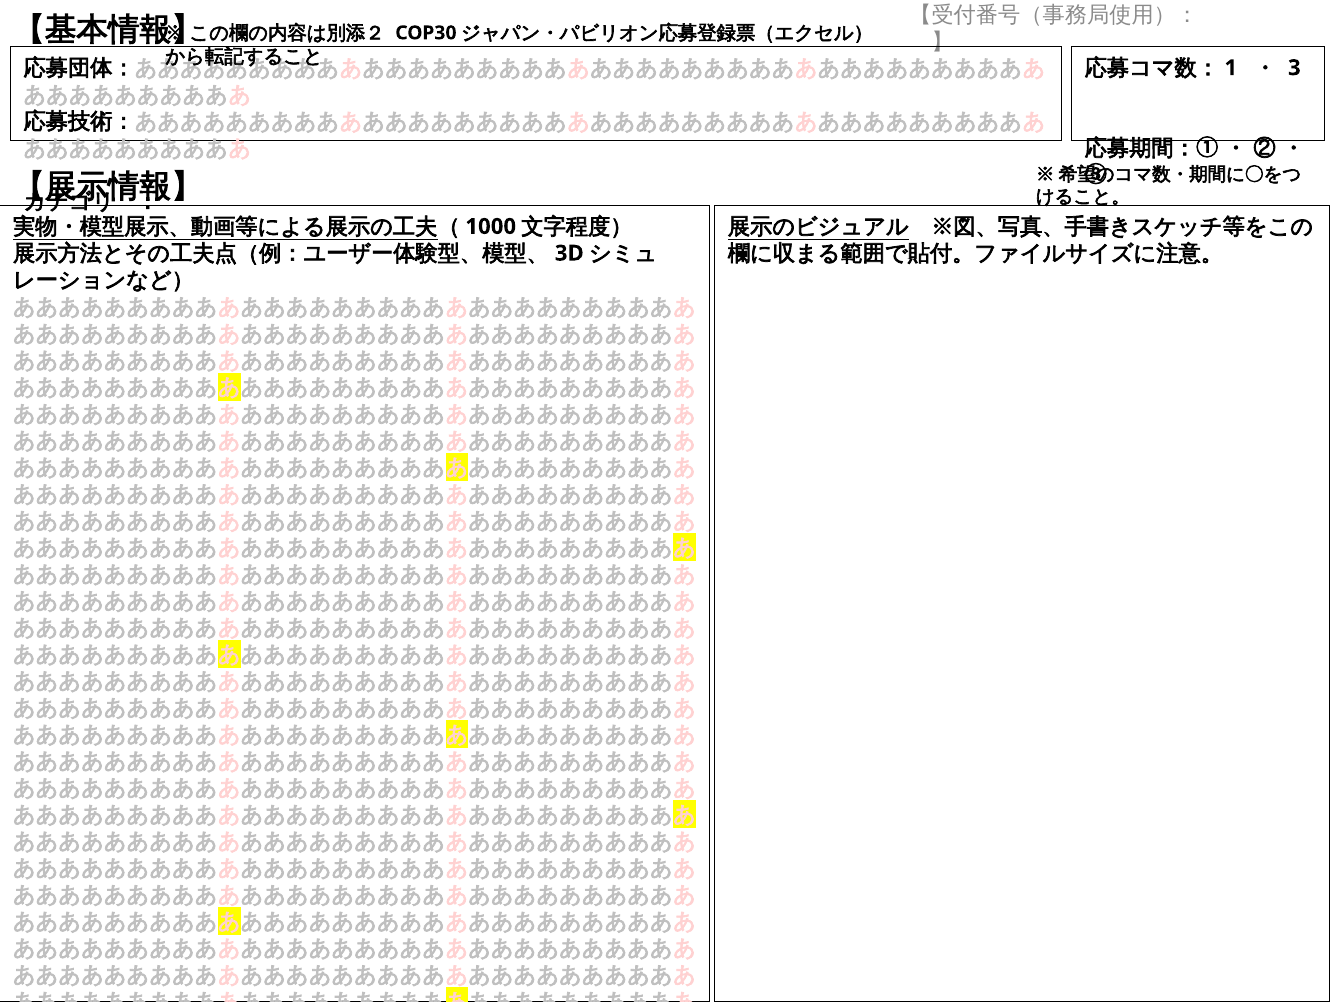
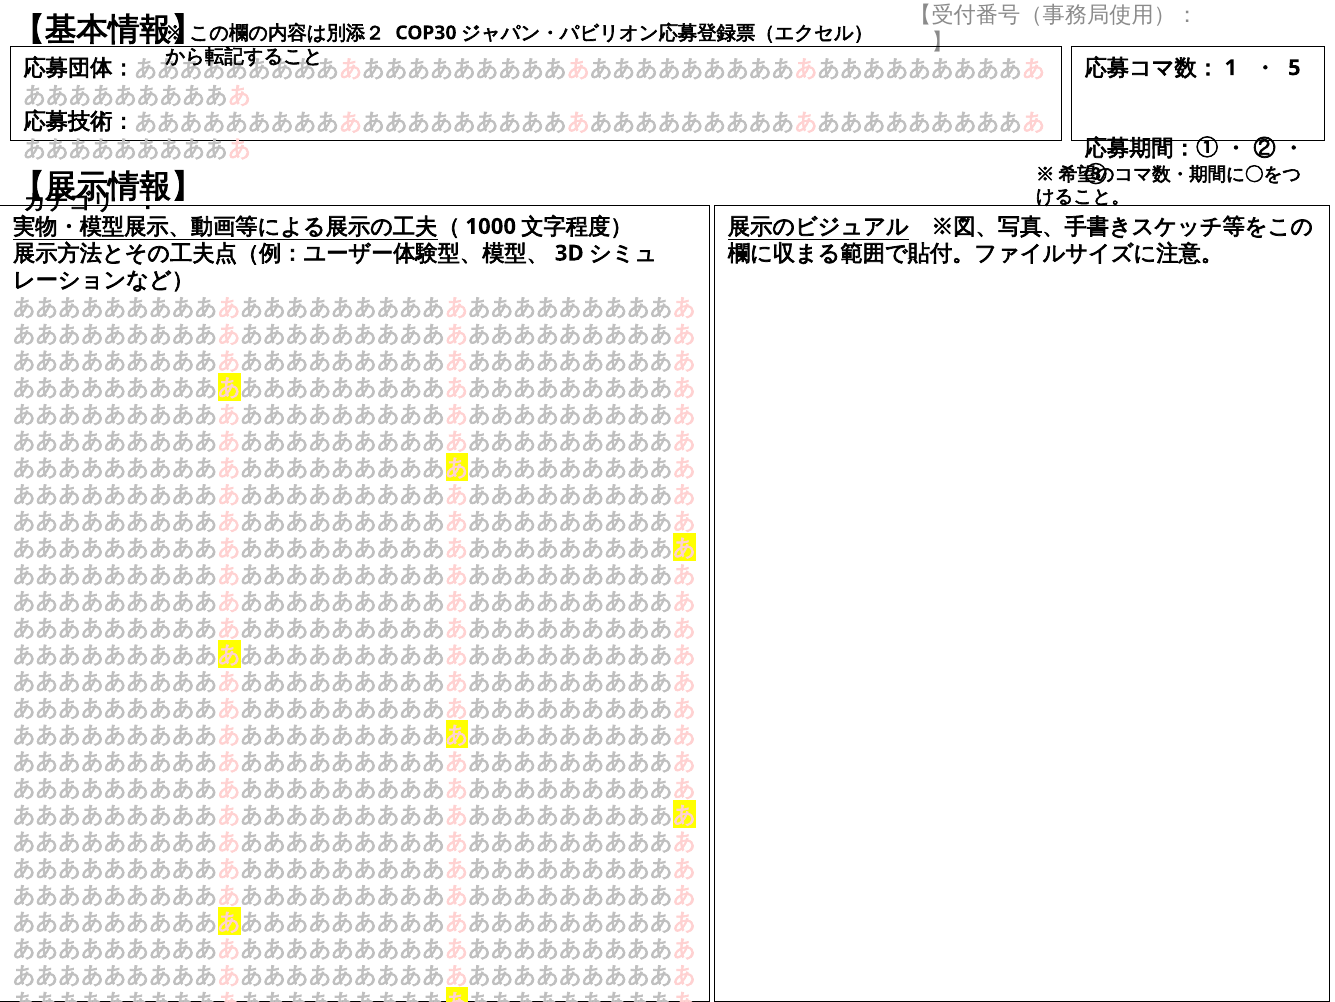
3: 3 -> 5
